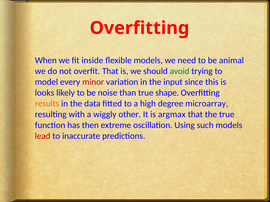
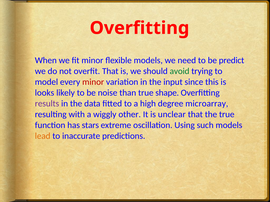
fit inside: inside -> minor
animal: animal -> predict
results colour: orange -> purple
argmax: argmax -> unclear
then: then -> stars
lead colour: red -> orange
